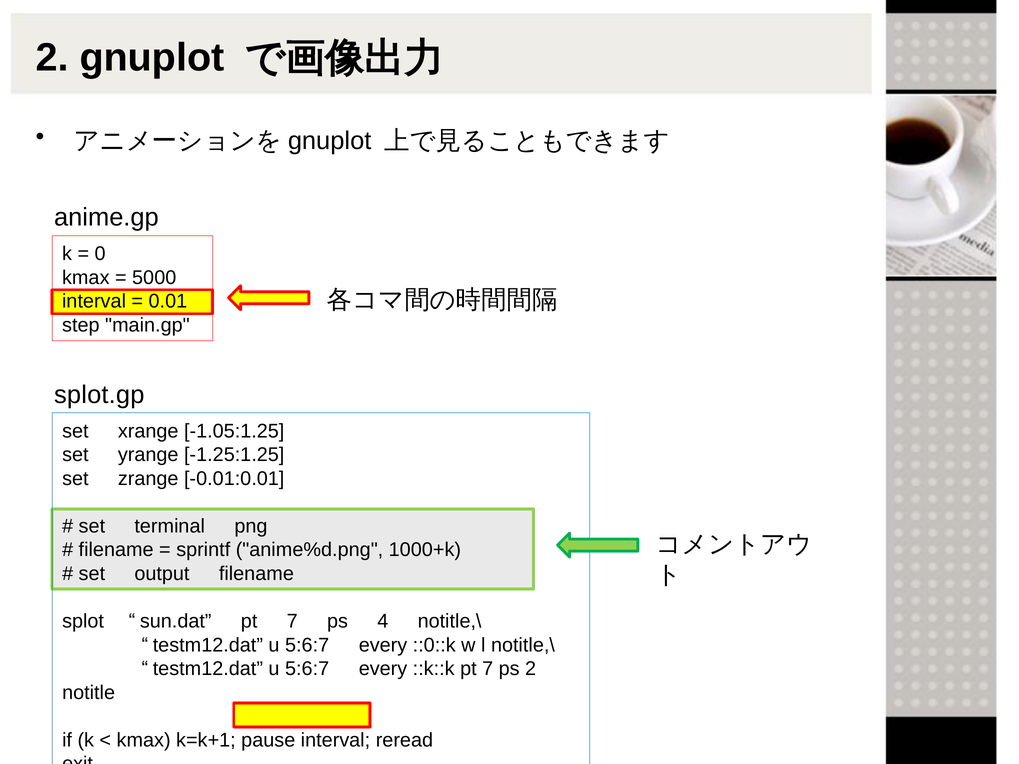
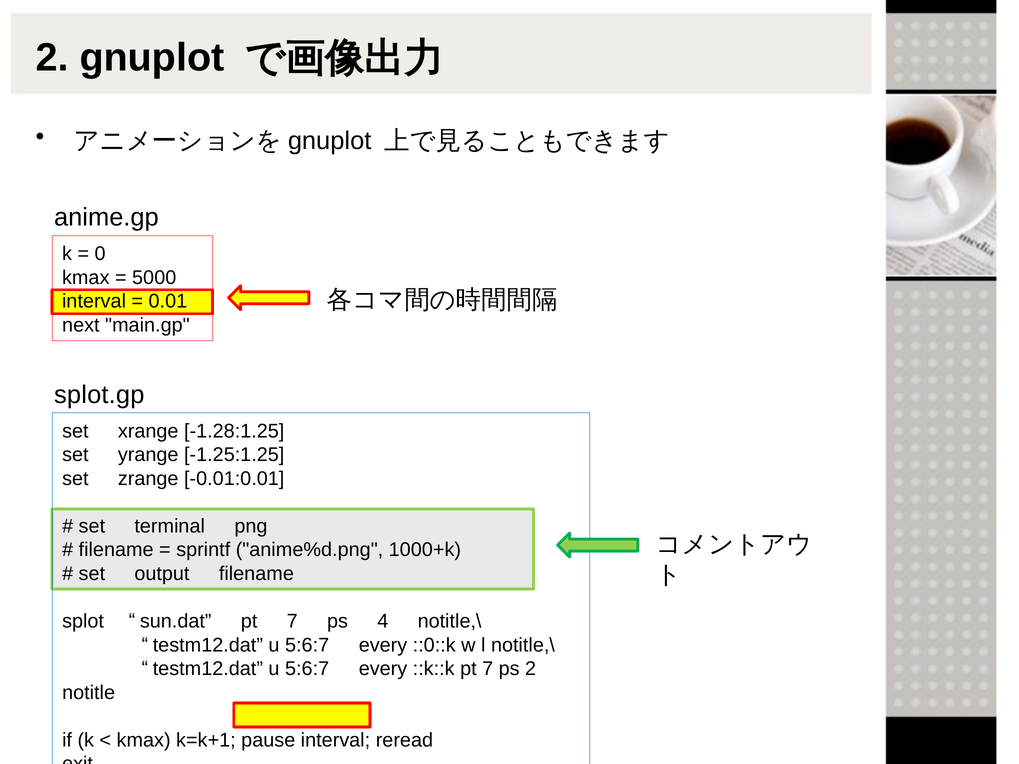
step: step -> next
-1.05:1.25: -1.05:1.25 -> -1.28:1.25
